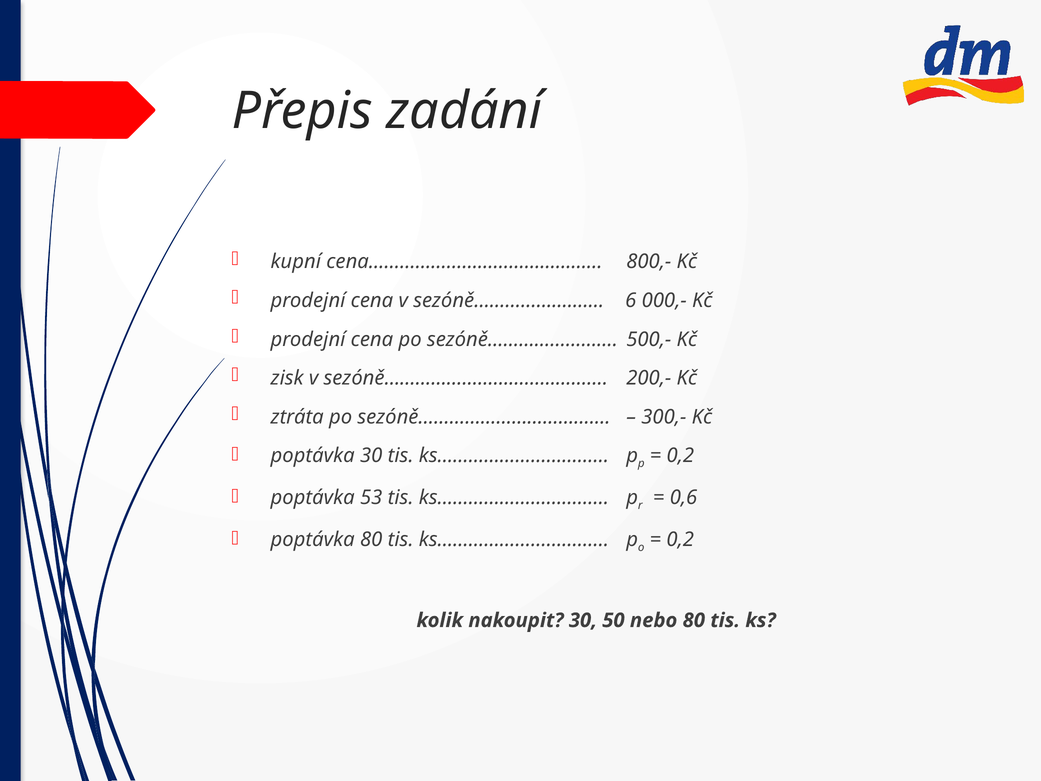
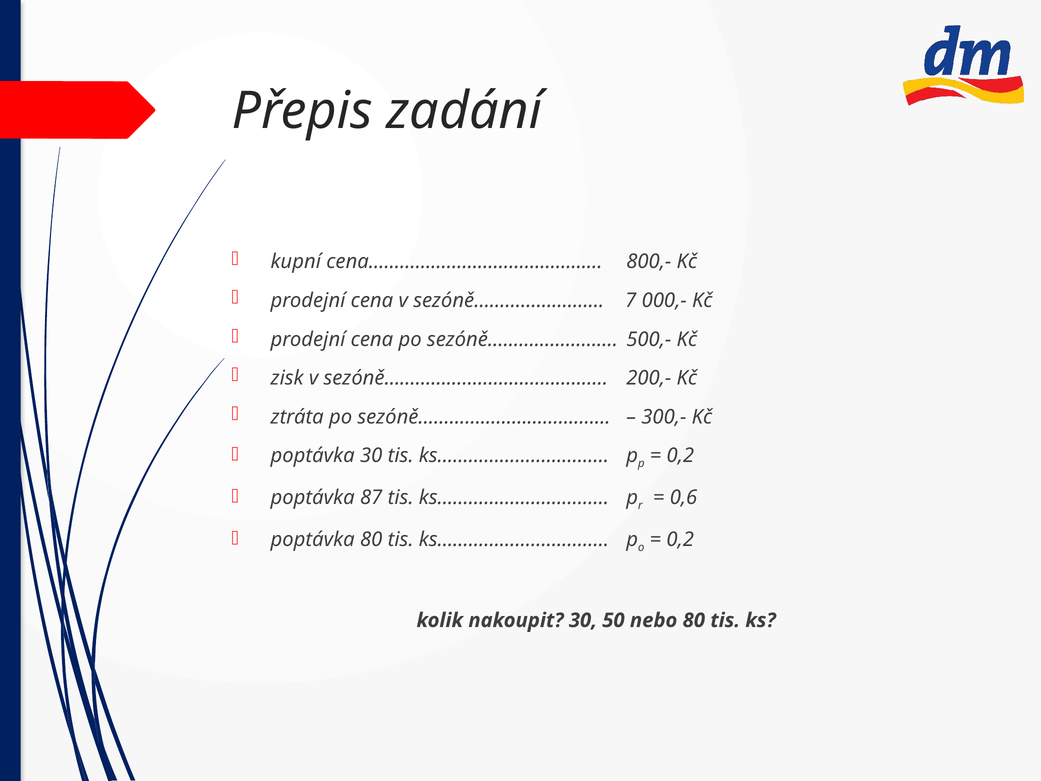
6: 6 -> 7
53: 53 -> 87
